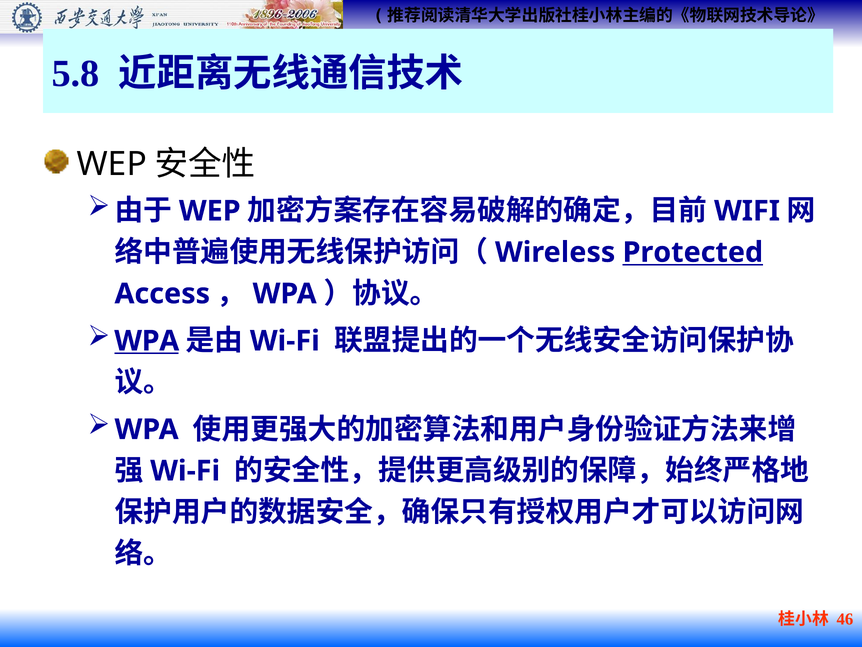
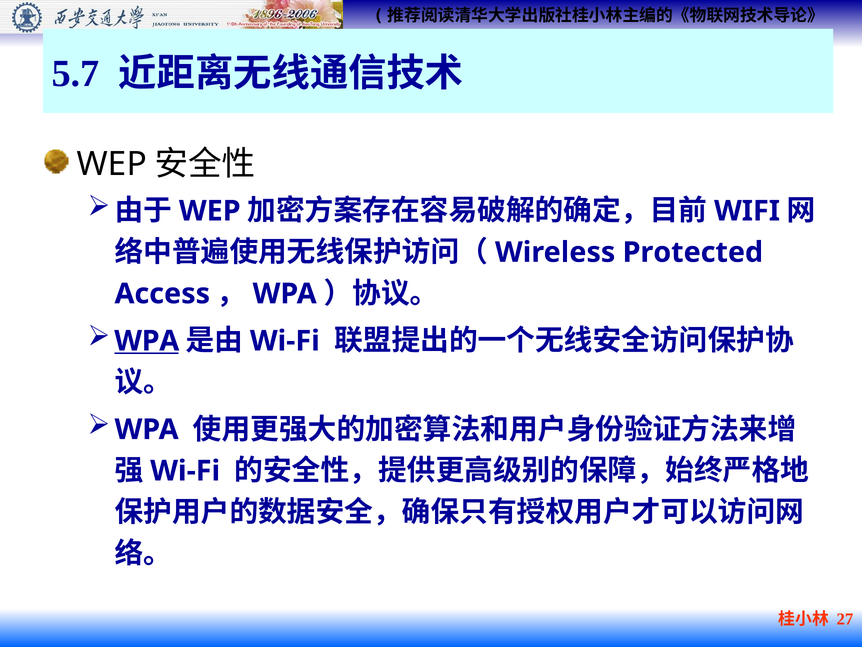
5.8: 5.8 -> 5.7
Protected underline: present -> none
46: 46 -> 27
